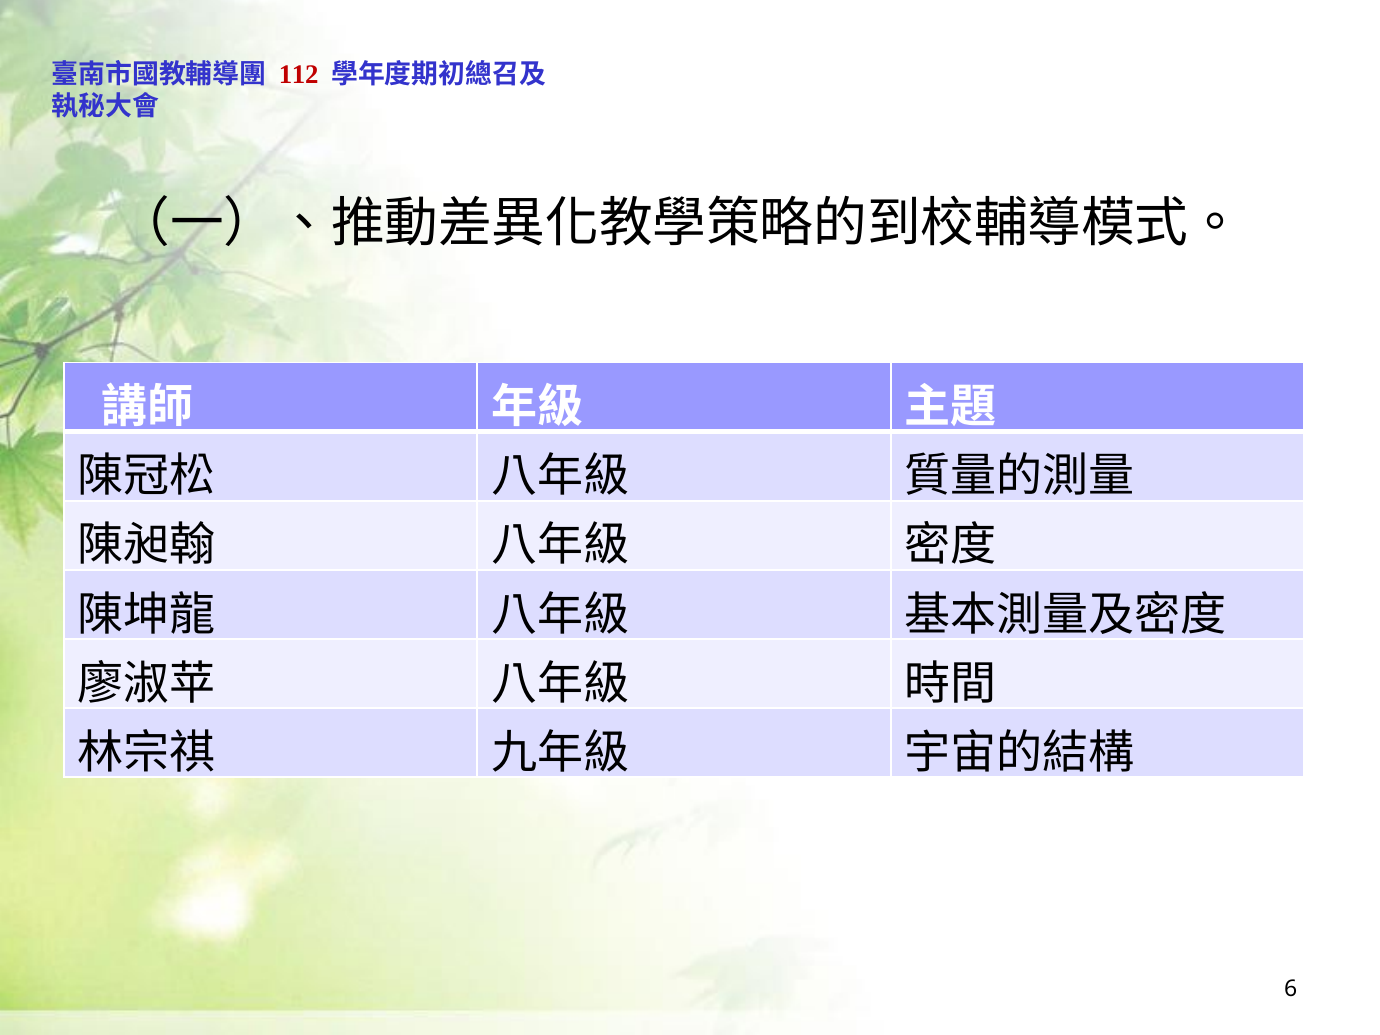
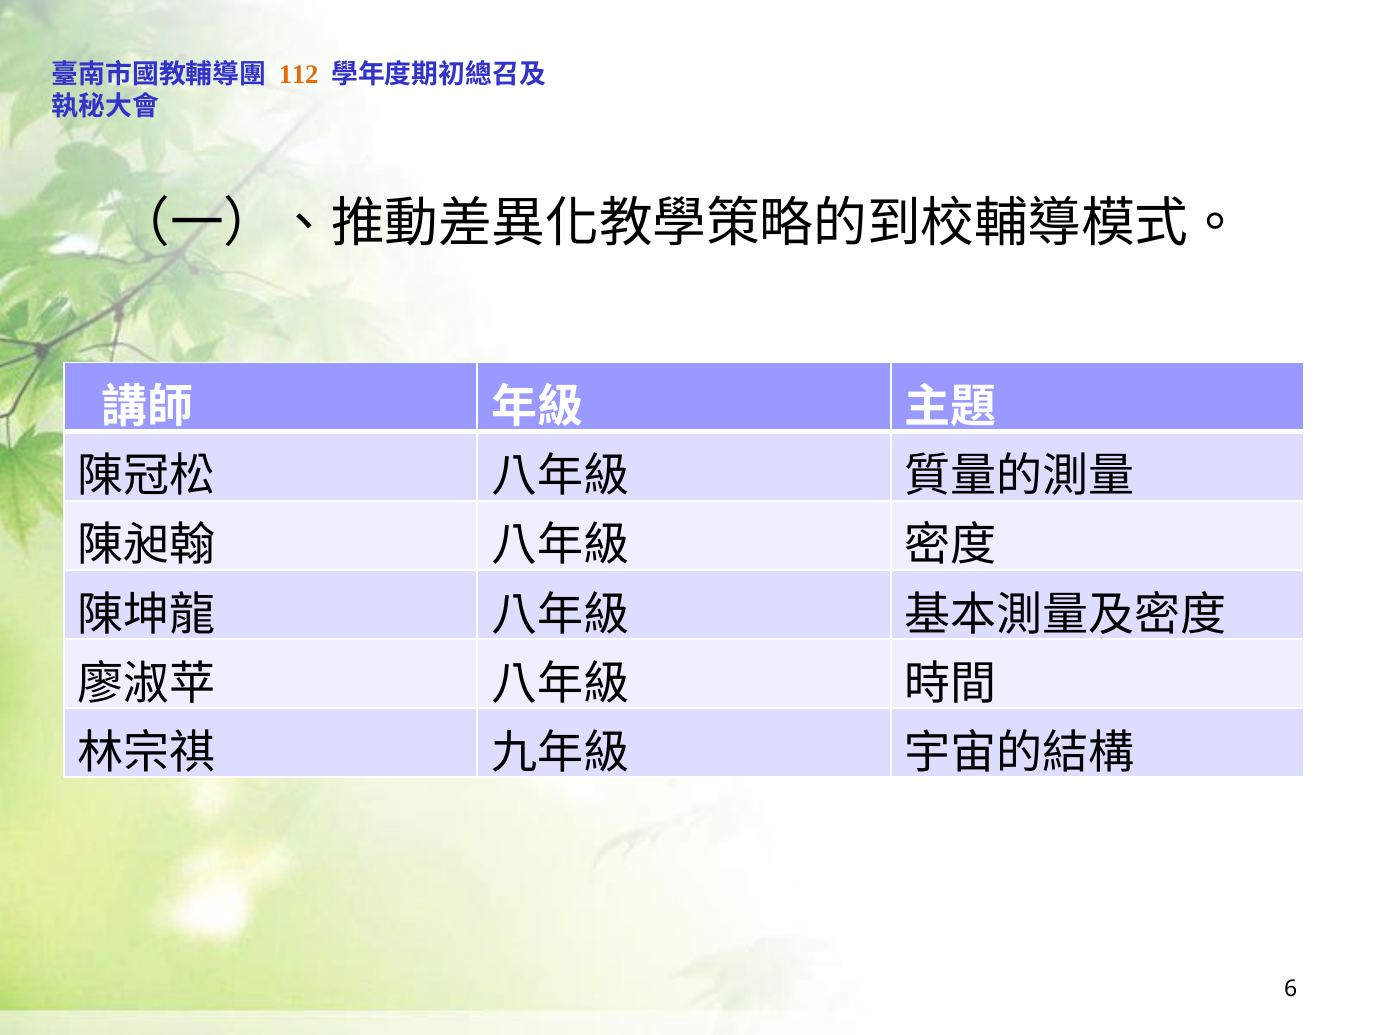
112 colour: red -> orange
